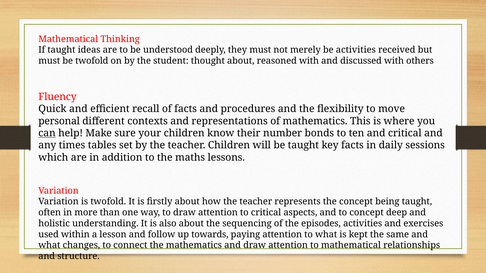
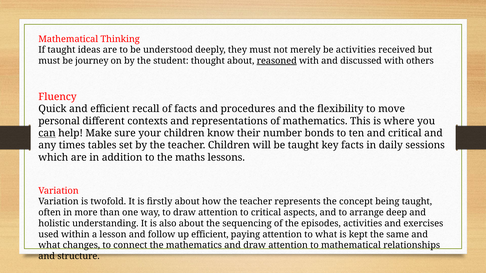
be twofold: twofold -> journey
reasoned underline: none -> present
to concept: concept -> arrange
up towards: towards -> efficient
